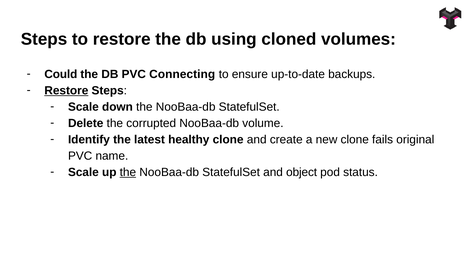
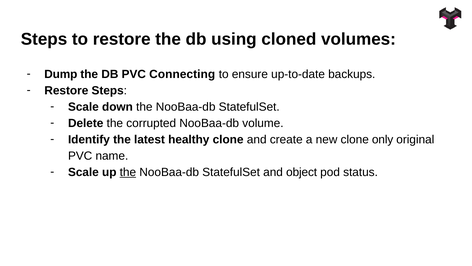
Could: Could -> Dump
Restore at (66, 91) underline: present -> none
fails: fails -> only
